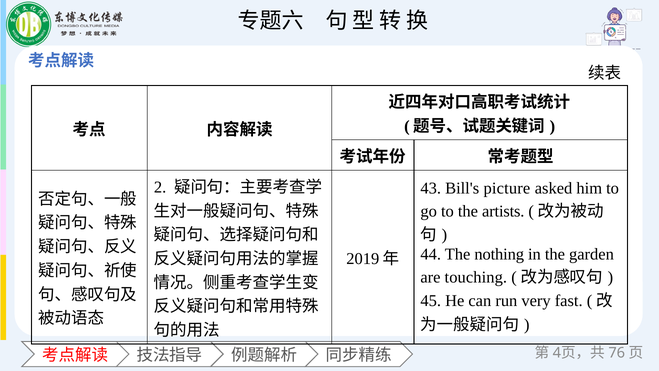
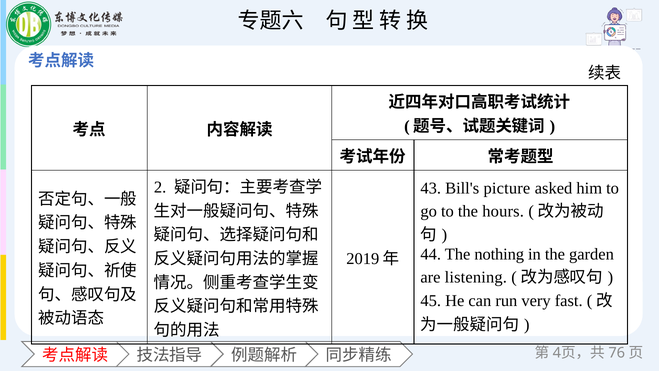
artists: artists -> hours
touching: touching -> listening
